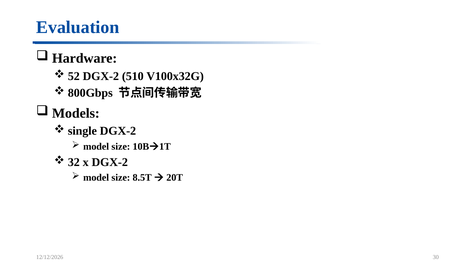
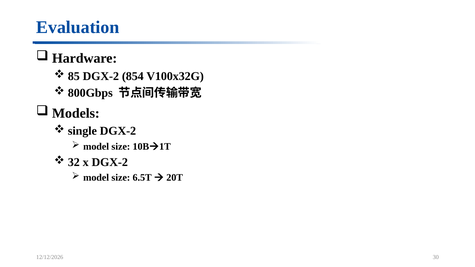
52: 52 -> 85
510: 510 -> 854
8.5T: 8.5T -> 6.5T
